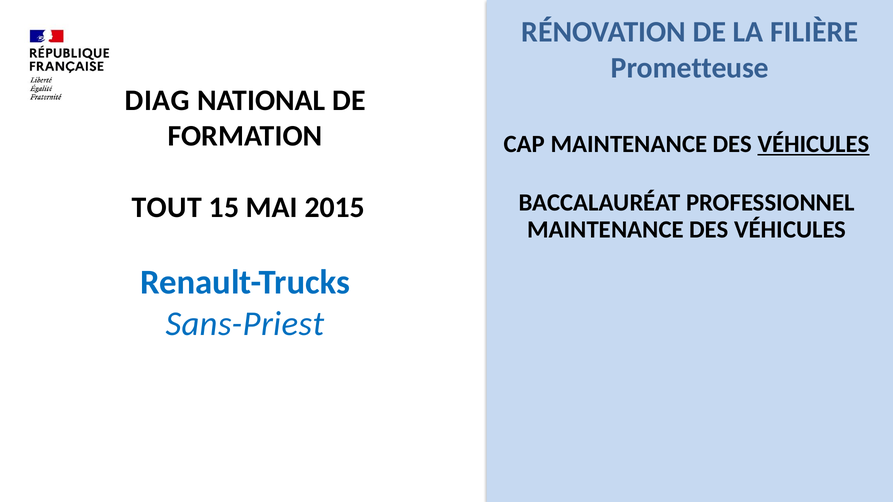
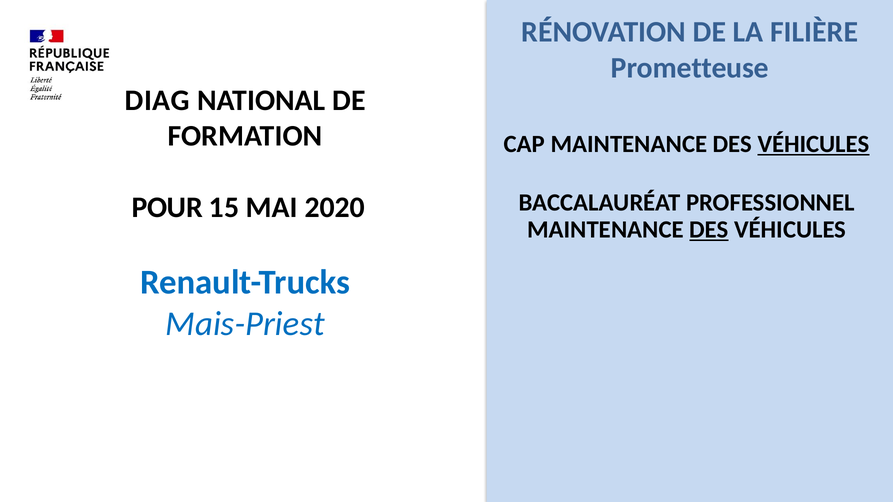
TOUT: TOUT -> POUR
2015: 2015 -> 2020
DES at (709, 230) underline: none -> present
Sans-Priest: Sans-Priest -> Mais-Priest
